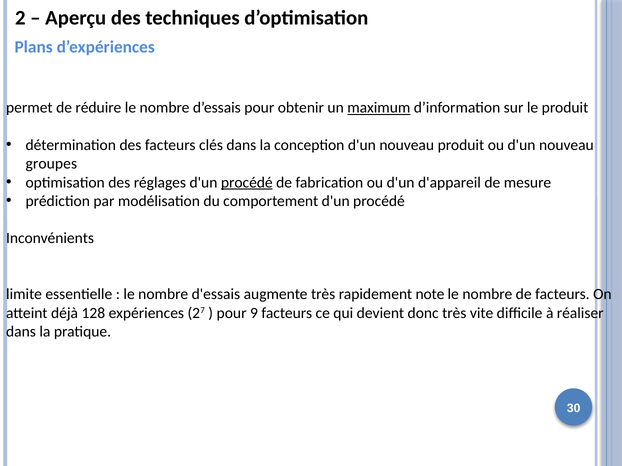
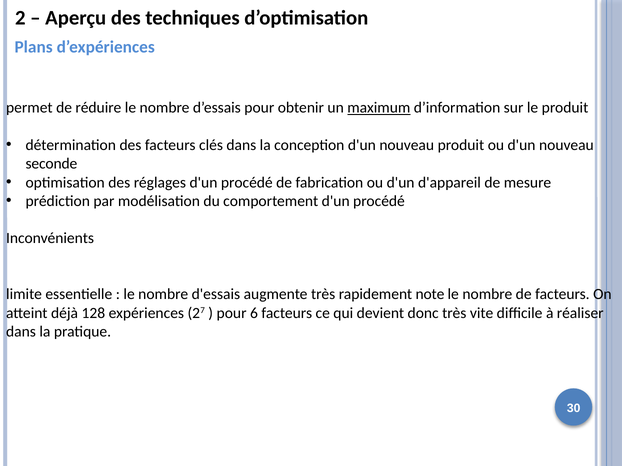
groupes: groupes -> seconde
procédé at (247, 183) underline: present -> none
9: 9 -> 6
